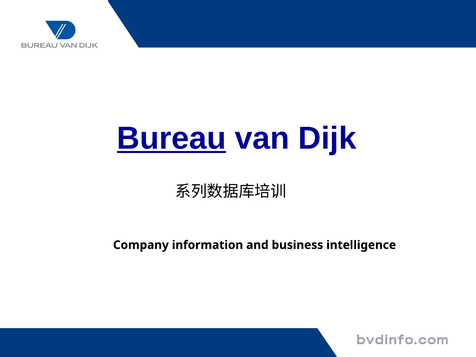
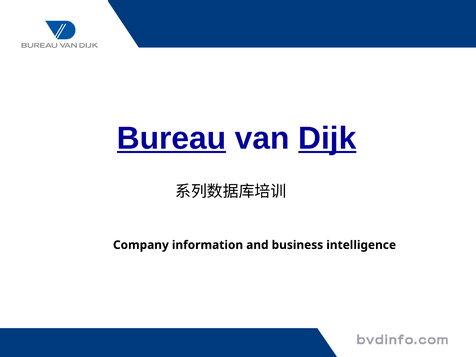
Dijk underline: none -> present
